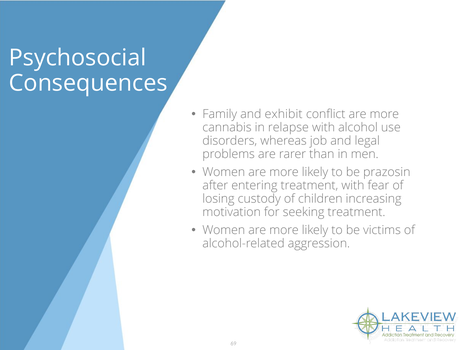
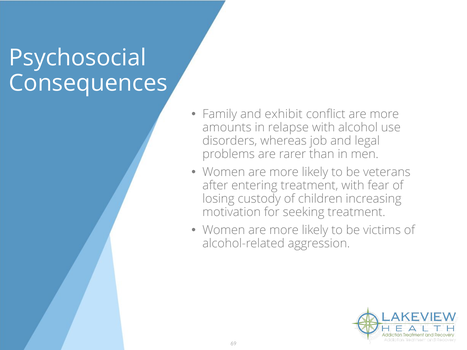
cannabis: cannabis -> amounts
prazosin: prazosin -> veterans
